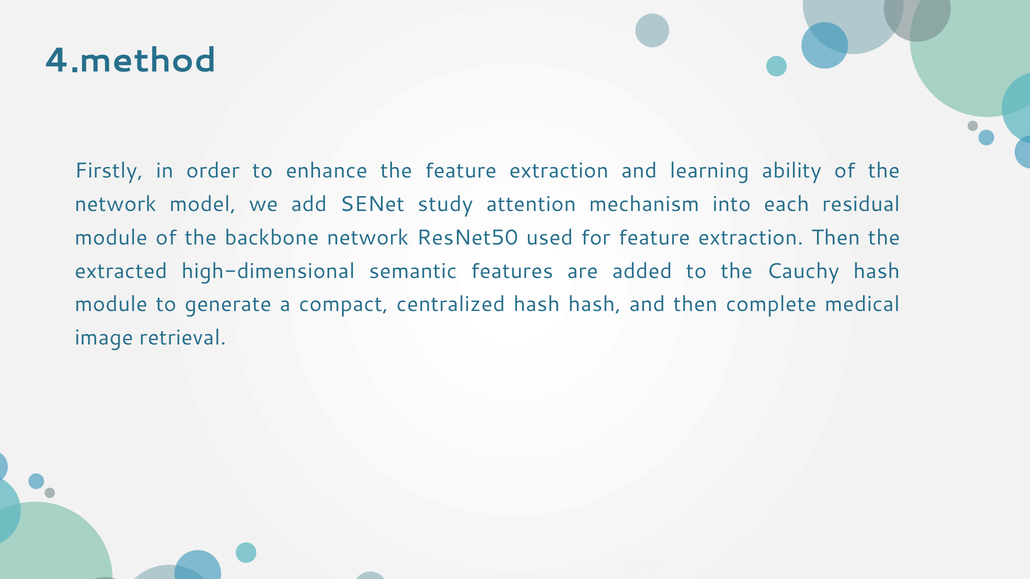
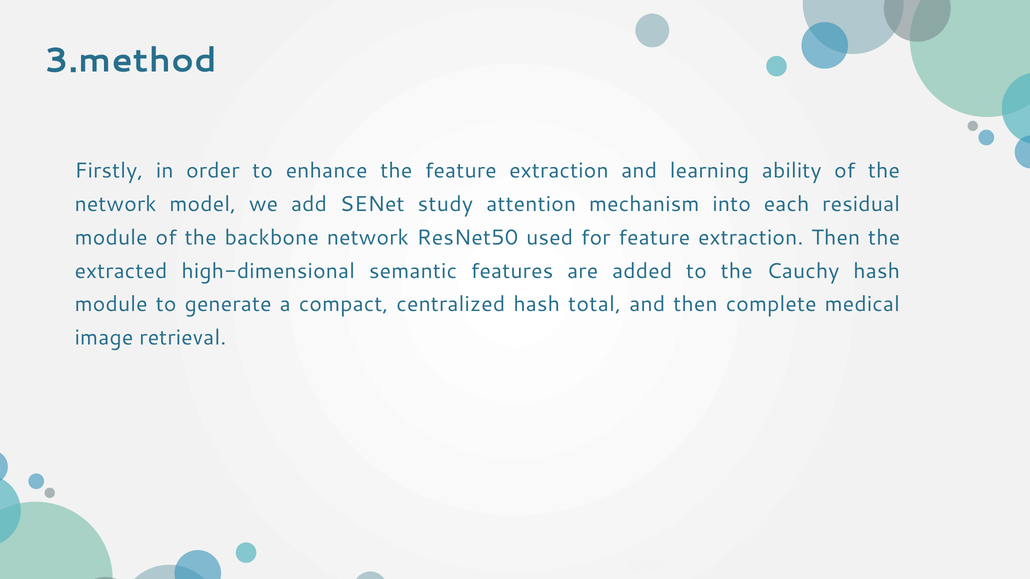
4.method: 4.method -> 3.method
hash hash: hash -> total
